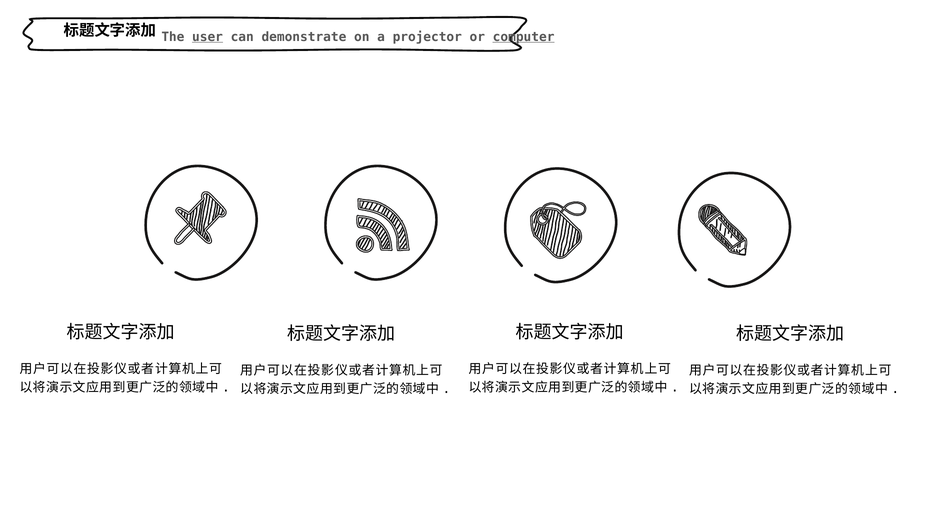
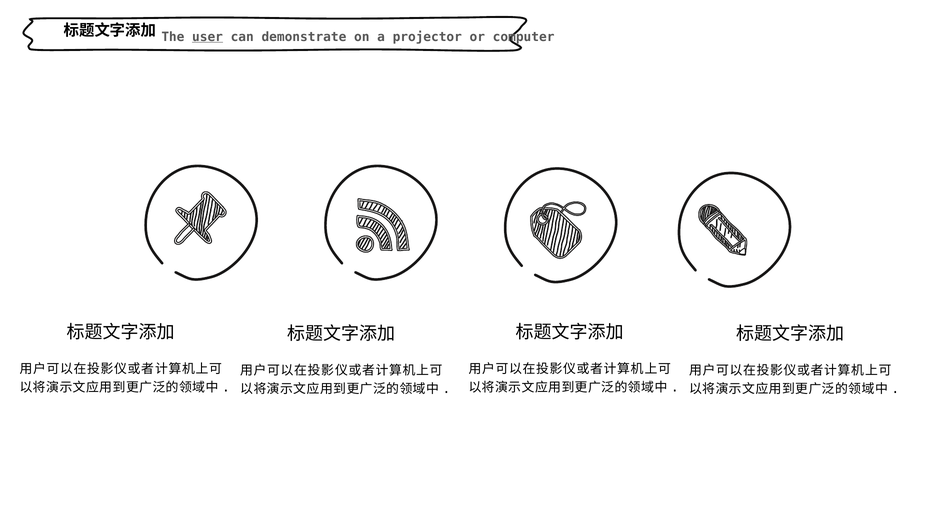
computer underline: present -> none
